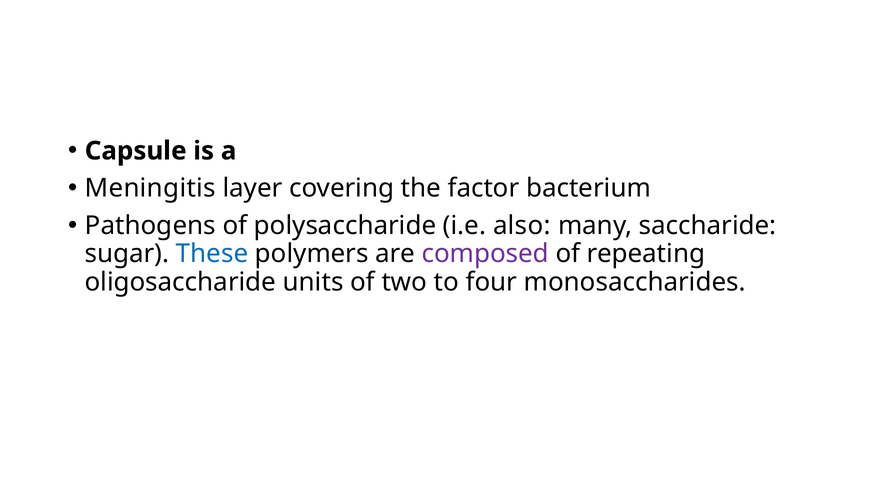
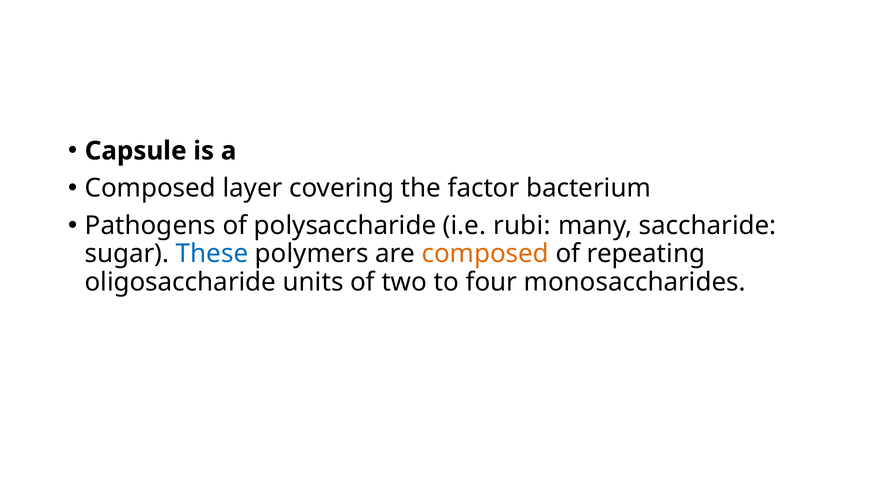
Meningitis at (150, 188): Meningitis -> Composed
also: also -> rubi
composed at (485, 254) colour: purple -> orange
